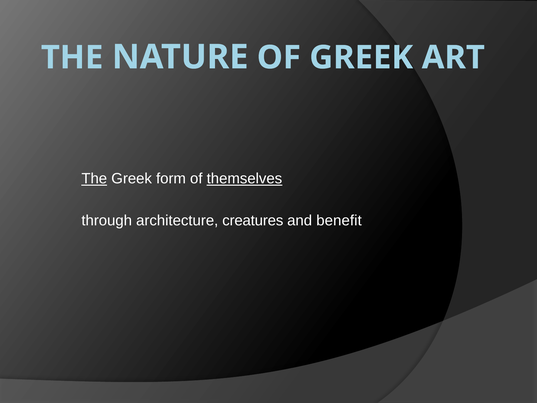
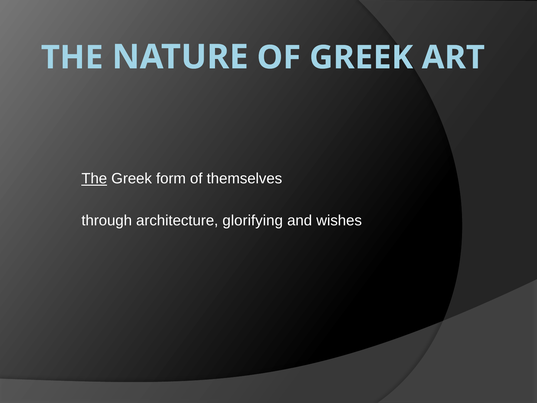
themselves underline: present -> none
creatures: creatures -> glorifying
benefit: benefit -> wishes
